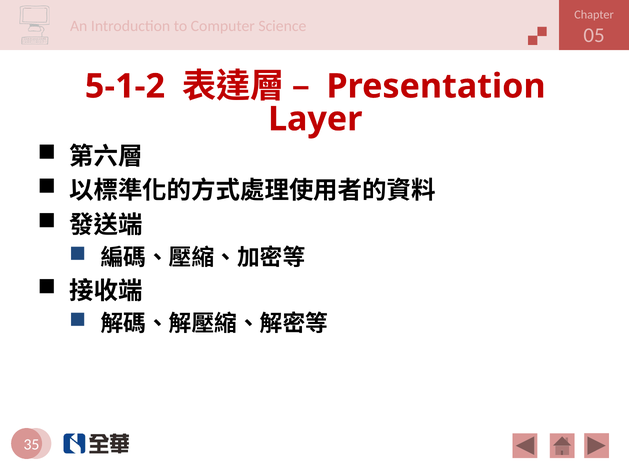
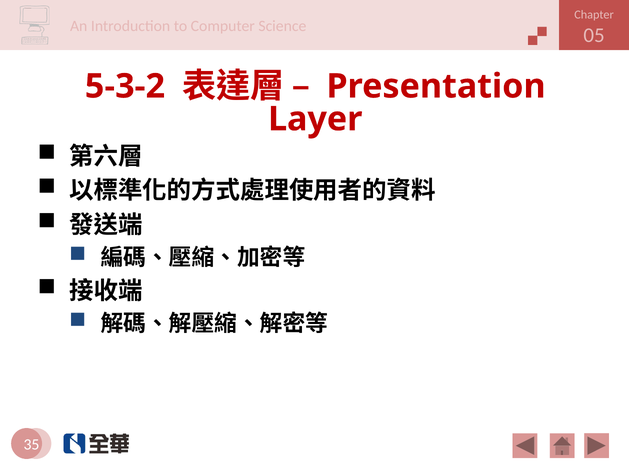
5-1-2: 5-1-2 -> 5-3-2
